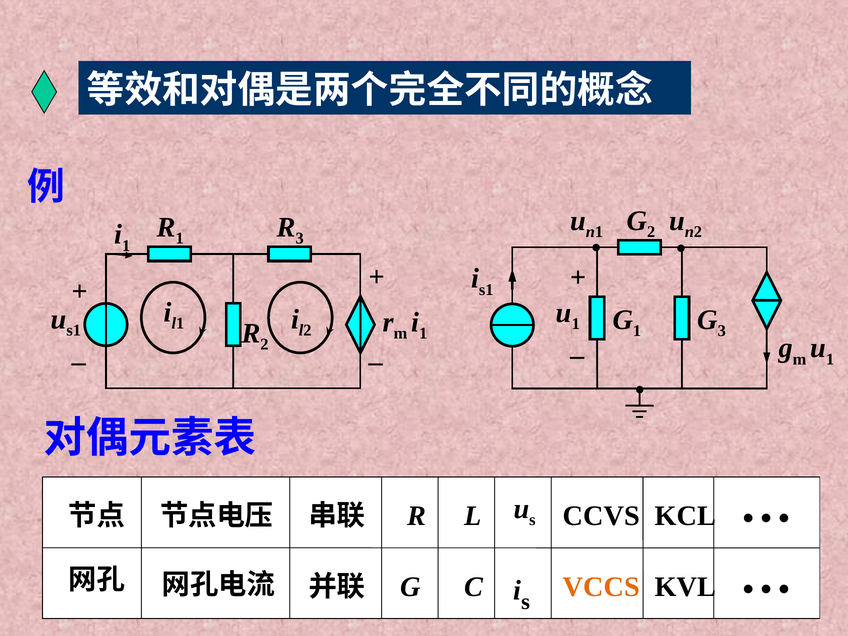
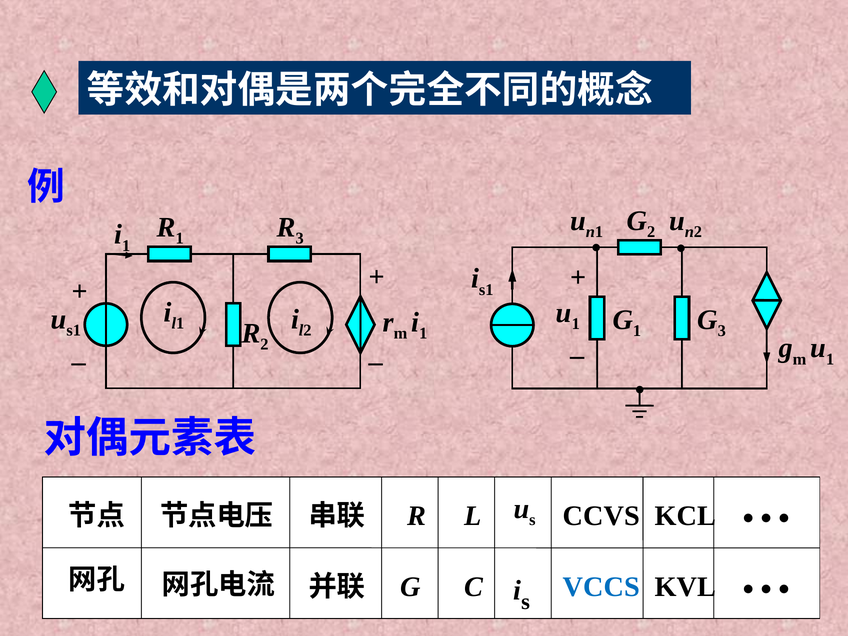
VCCS colour: orange -> blue
